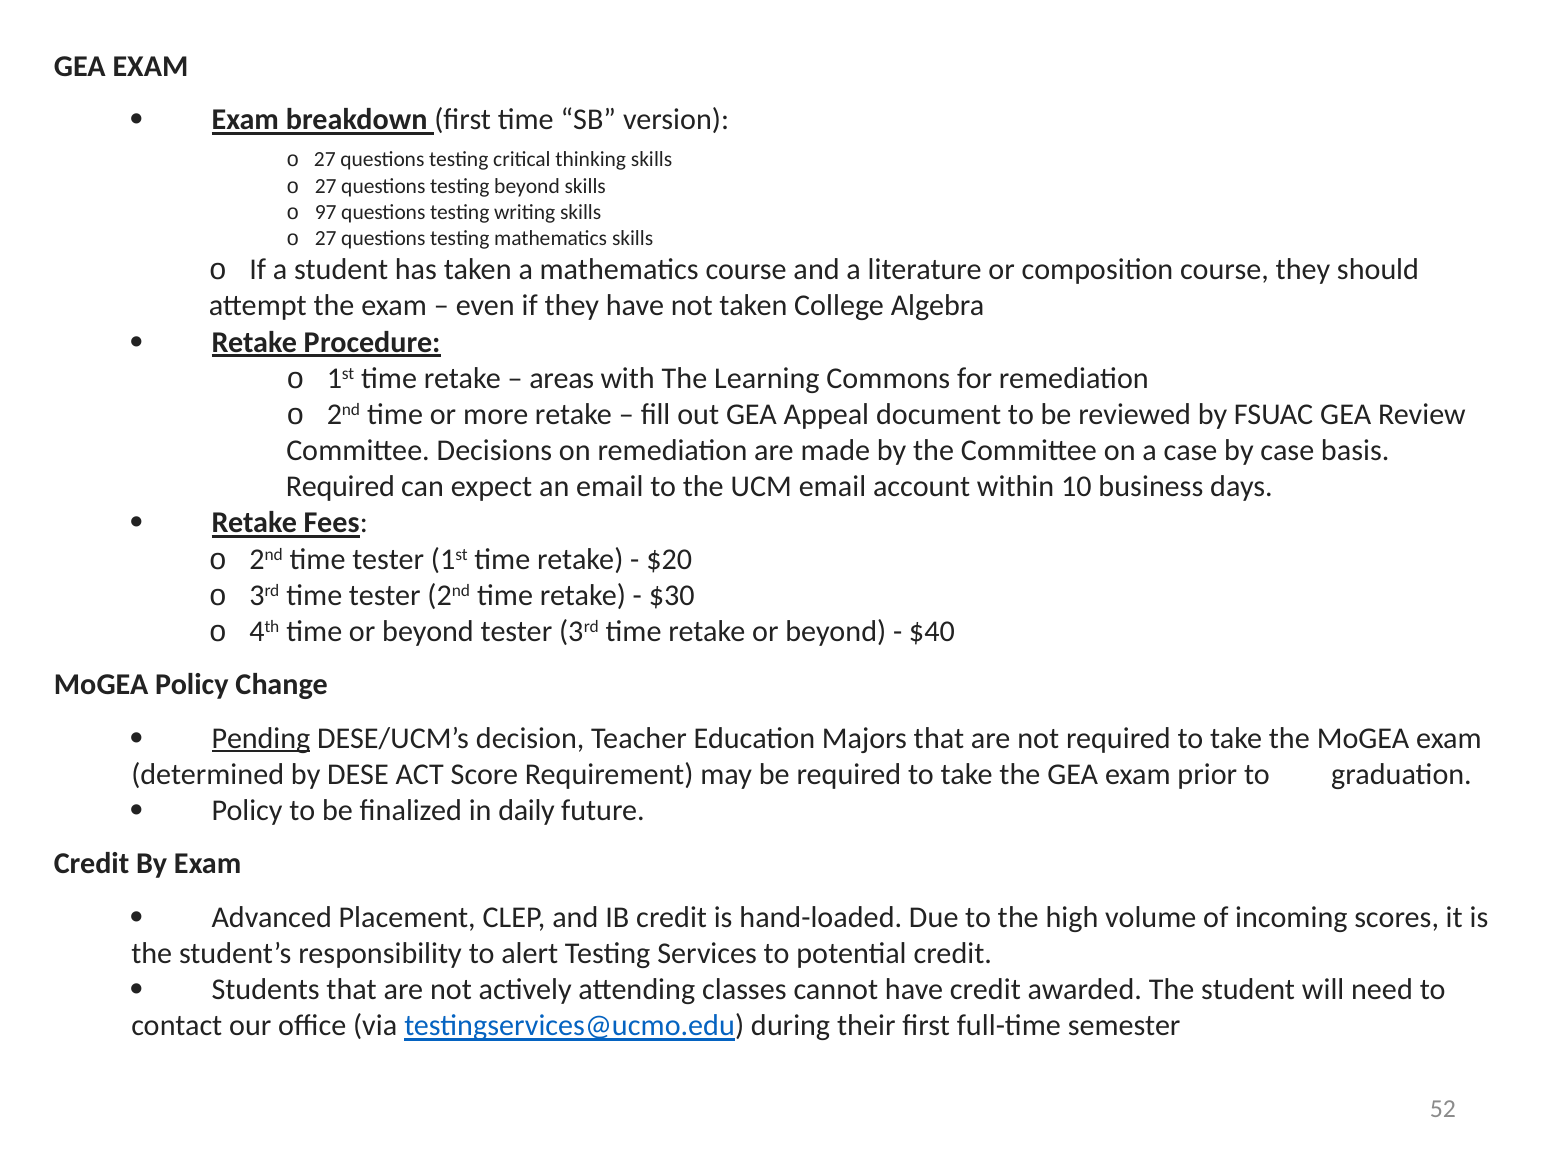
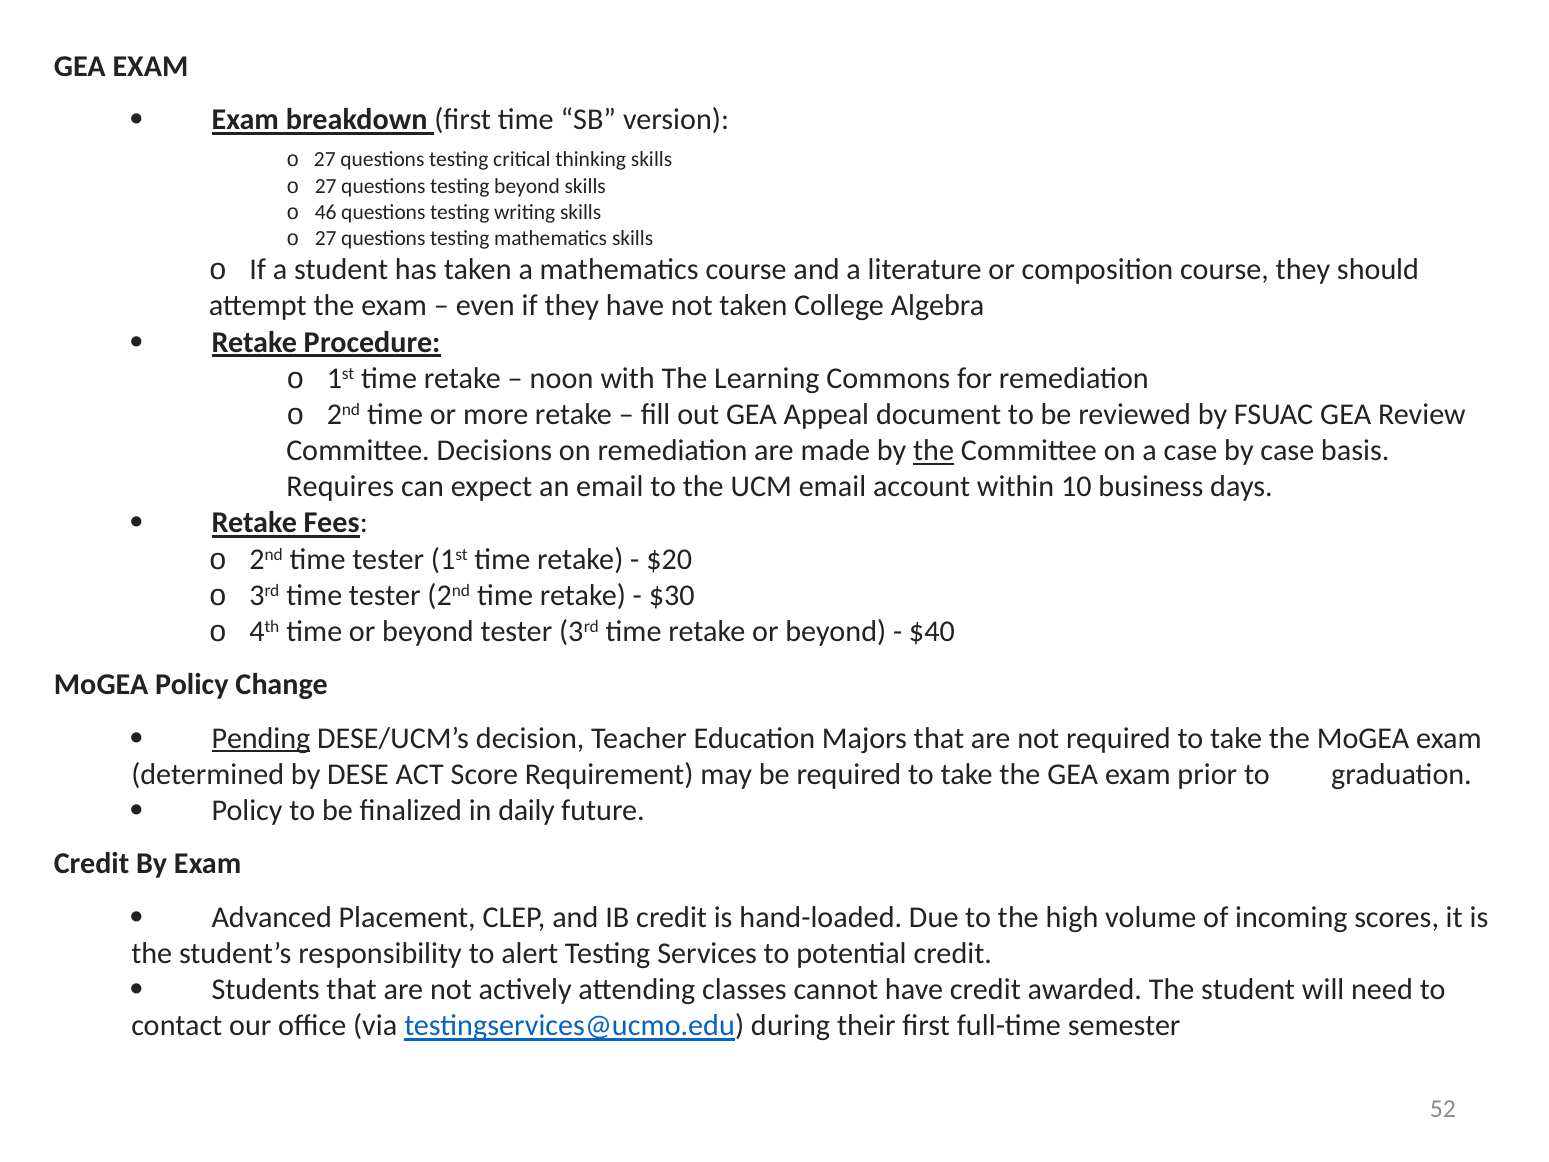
97: 97 -> 46
areas: areas -> noon
the at (934, 451) underline: none -> present
Required at (340, 487): Required -> Requires
